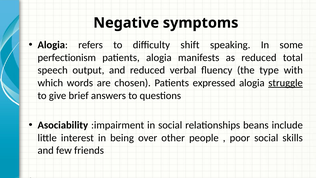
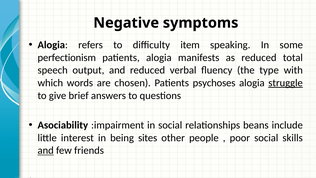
shift: shift -> item
expressed: expressed -> psychoses
over: over -> sites
and at (46, 150) underline: none -> present
